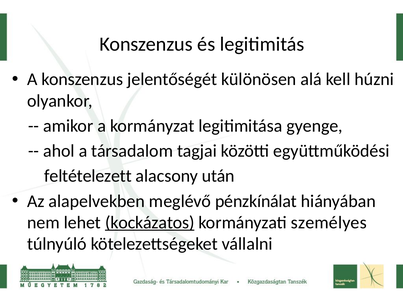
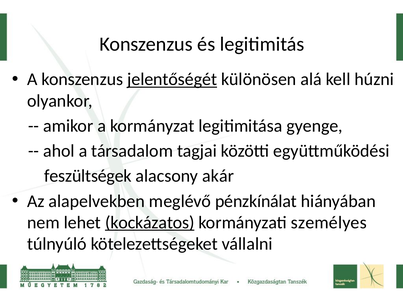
jelentőségét underline: none -> present
feltételezett: feltételezett -> feszültségek
után: után -> akár
